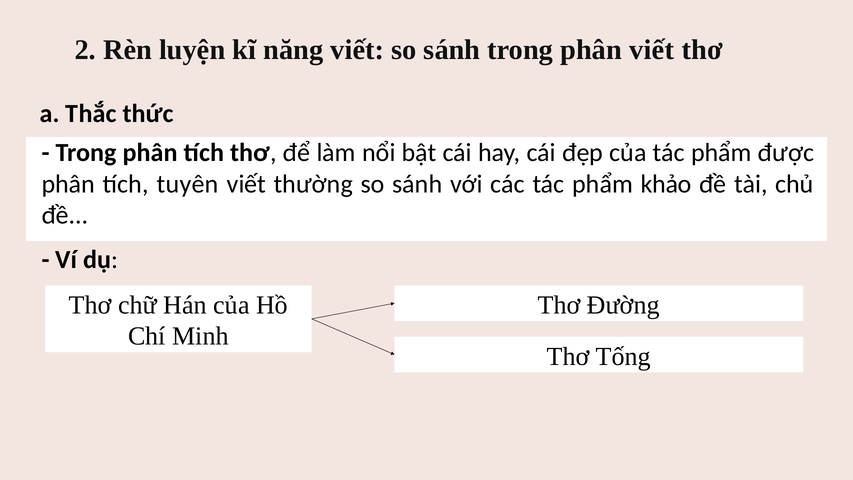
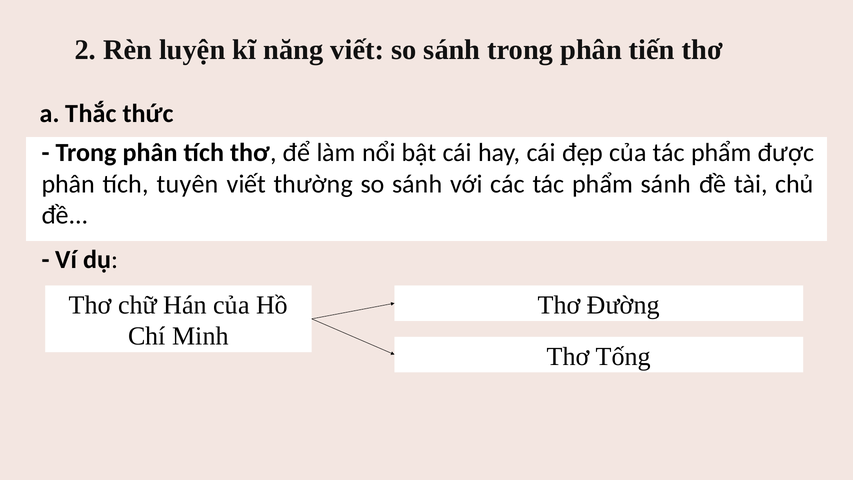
phân viết: viết -> tiến
phẩm khảo: khảo -> sánh
